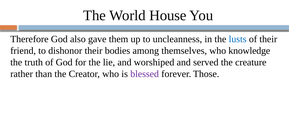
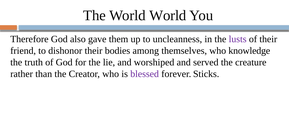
World House: House -> World
lusts colour: blue -> purple
Those: Those -> Sticks
